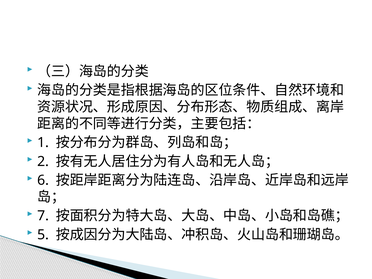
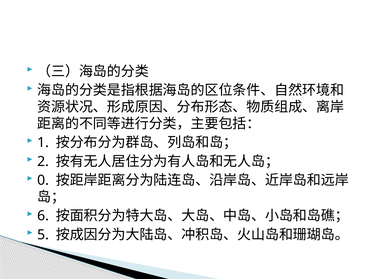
6: 6 -> 0
7: 7 -> 6
